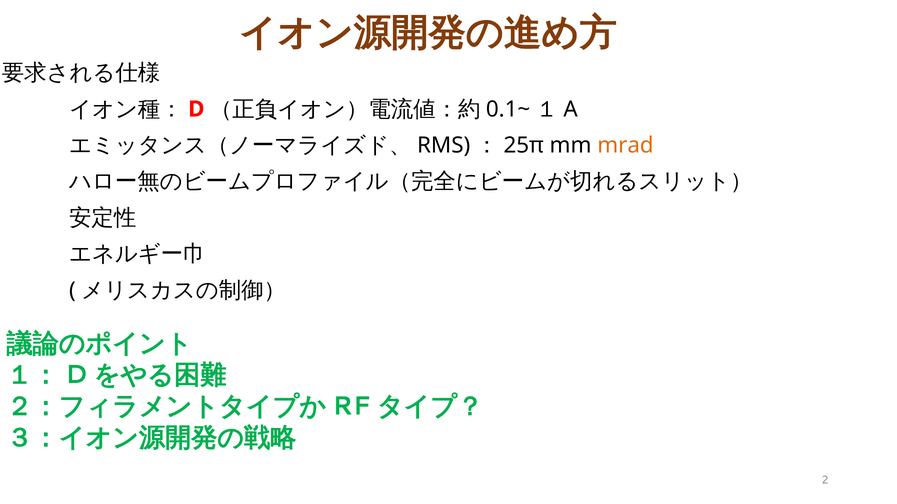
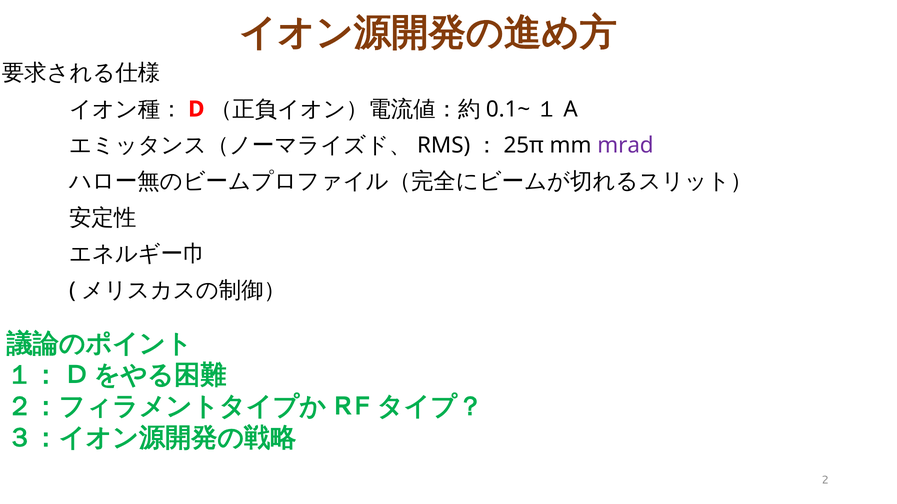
mrad colour: orange -> purple
